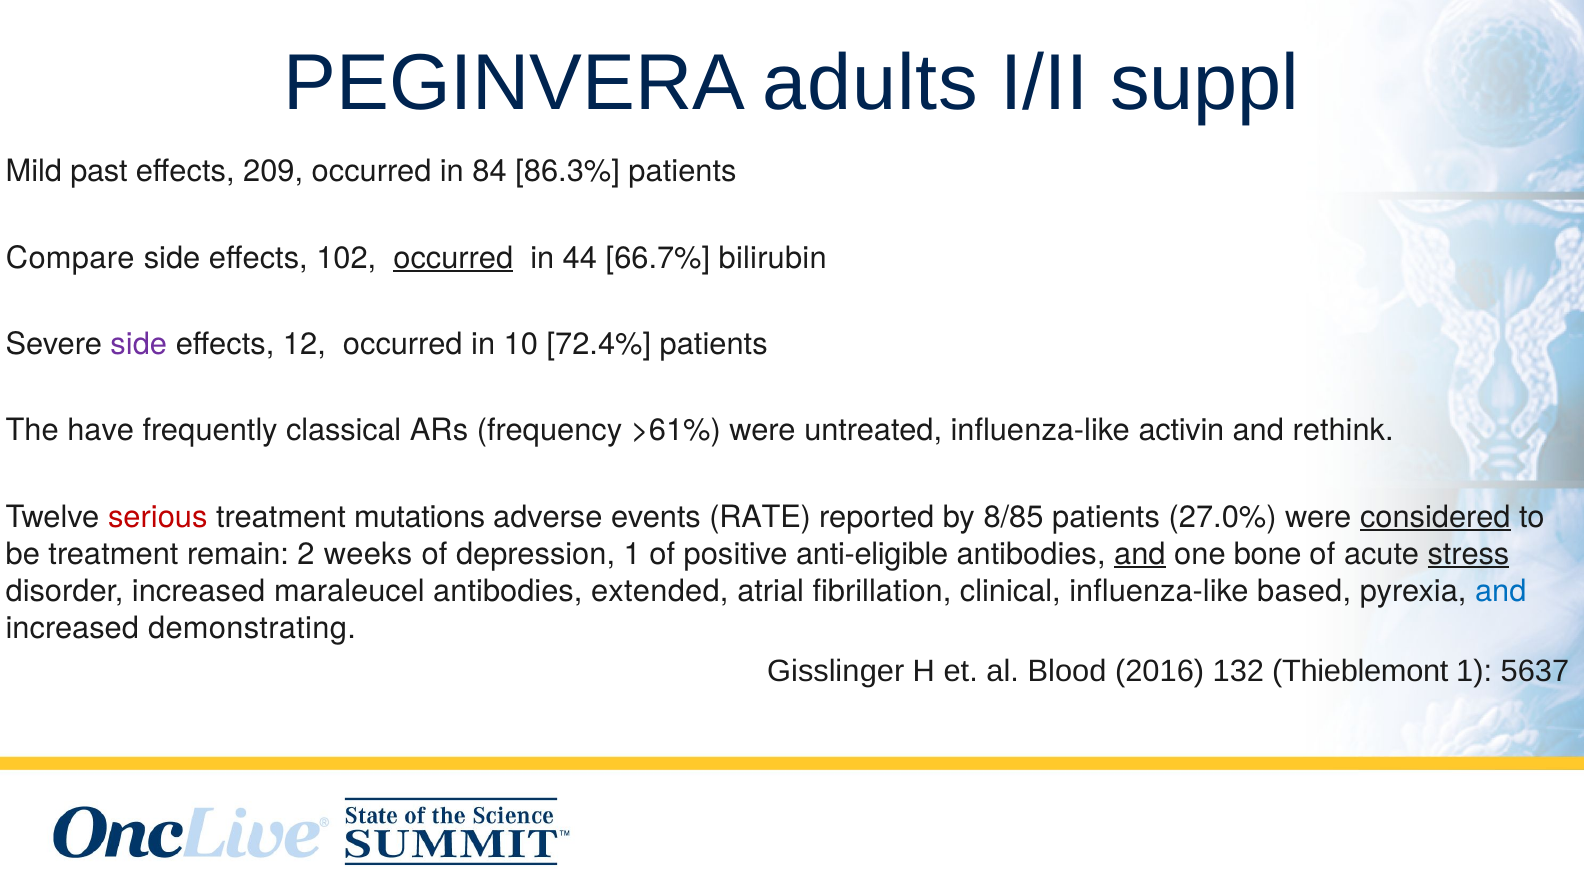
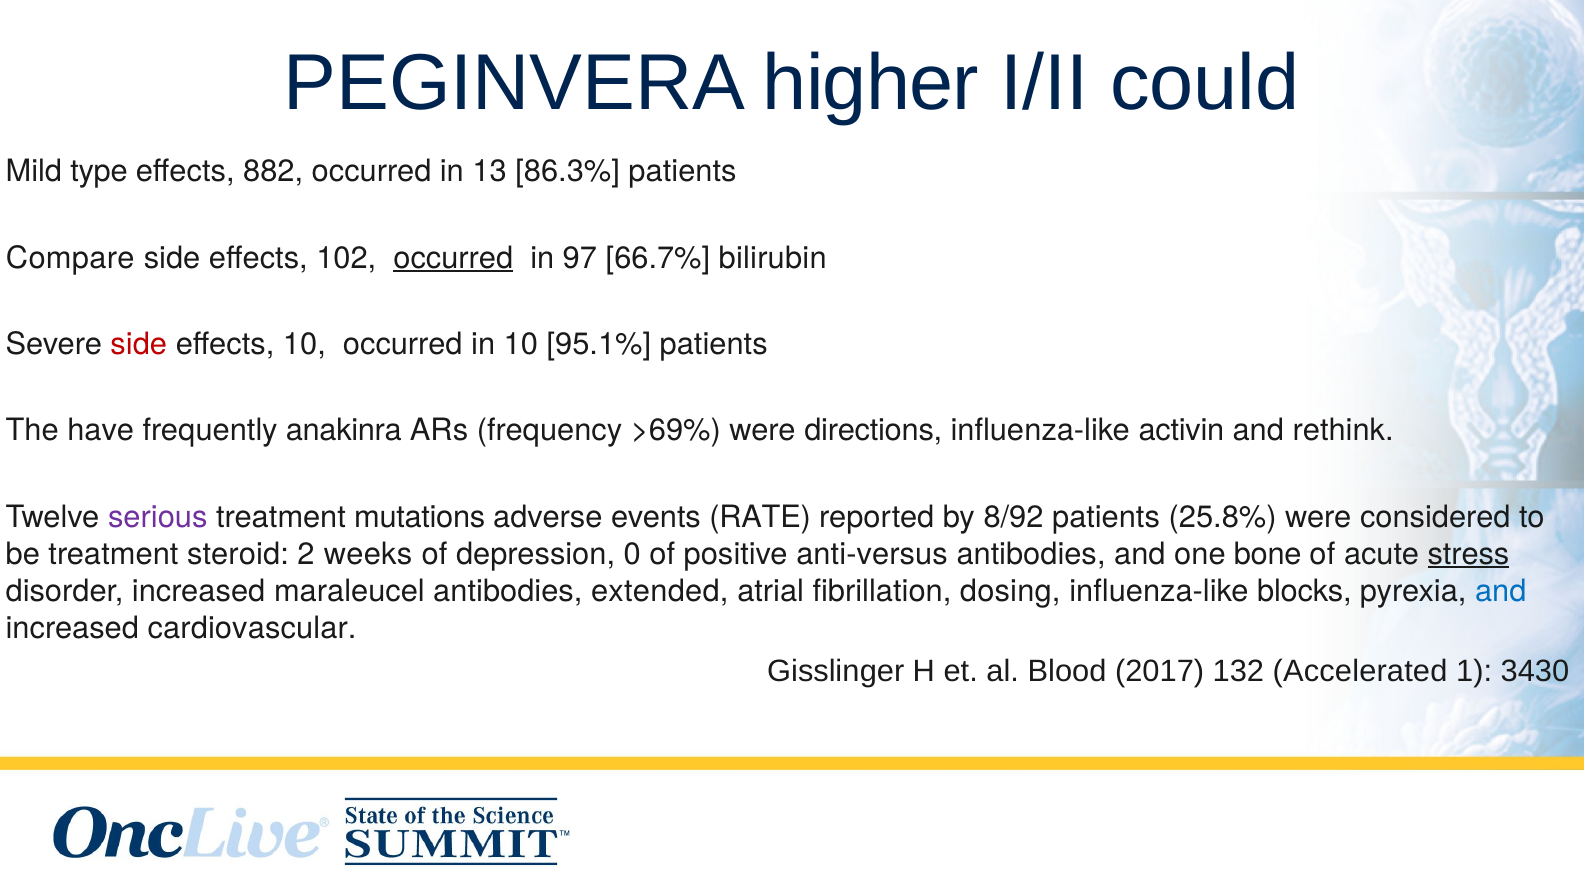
adults: adults -> higher
suppl: suppl -> could
past: past -> type
209: 209 -> 882
84: 84 -> 13
44: 44 -> 97
side at (139, 344) colour: purple -> red
effects 12: 12 -> 10
72.4%: 72.4% -> 95.1%
classical: classical -> anakinra
>61%: >61% -> >69%
untreated: untreated -> directions
serious colour: red -> purple
8/85: 8/85 -> 8/92
27.0%: 27.0% -> 25.8%
considered underline: present -> none
remain: remain -> steroid
depression 1: 1 -> 0
anti-eligible: anti-eligible -> anti-versus
and at (1140, 554) underline: present -> none
clinical: clinical -> dosing
based: based -> blocks
demonstrating: demonstrating -> cardiovascular
2016: 2016 -> 2017
Thieblemont: Thieblemont -> Accelerated
5637: 5637 -> 3430
